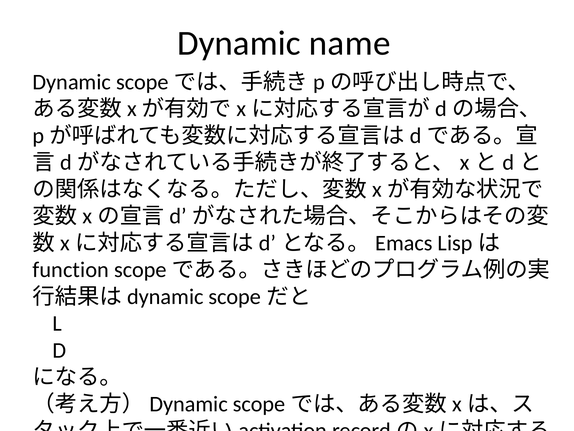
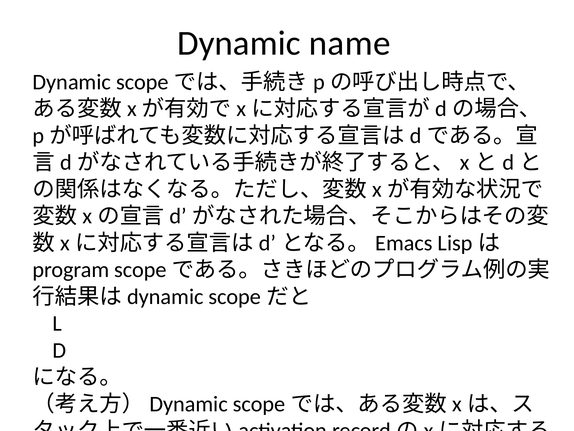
function: function -> program
